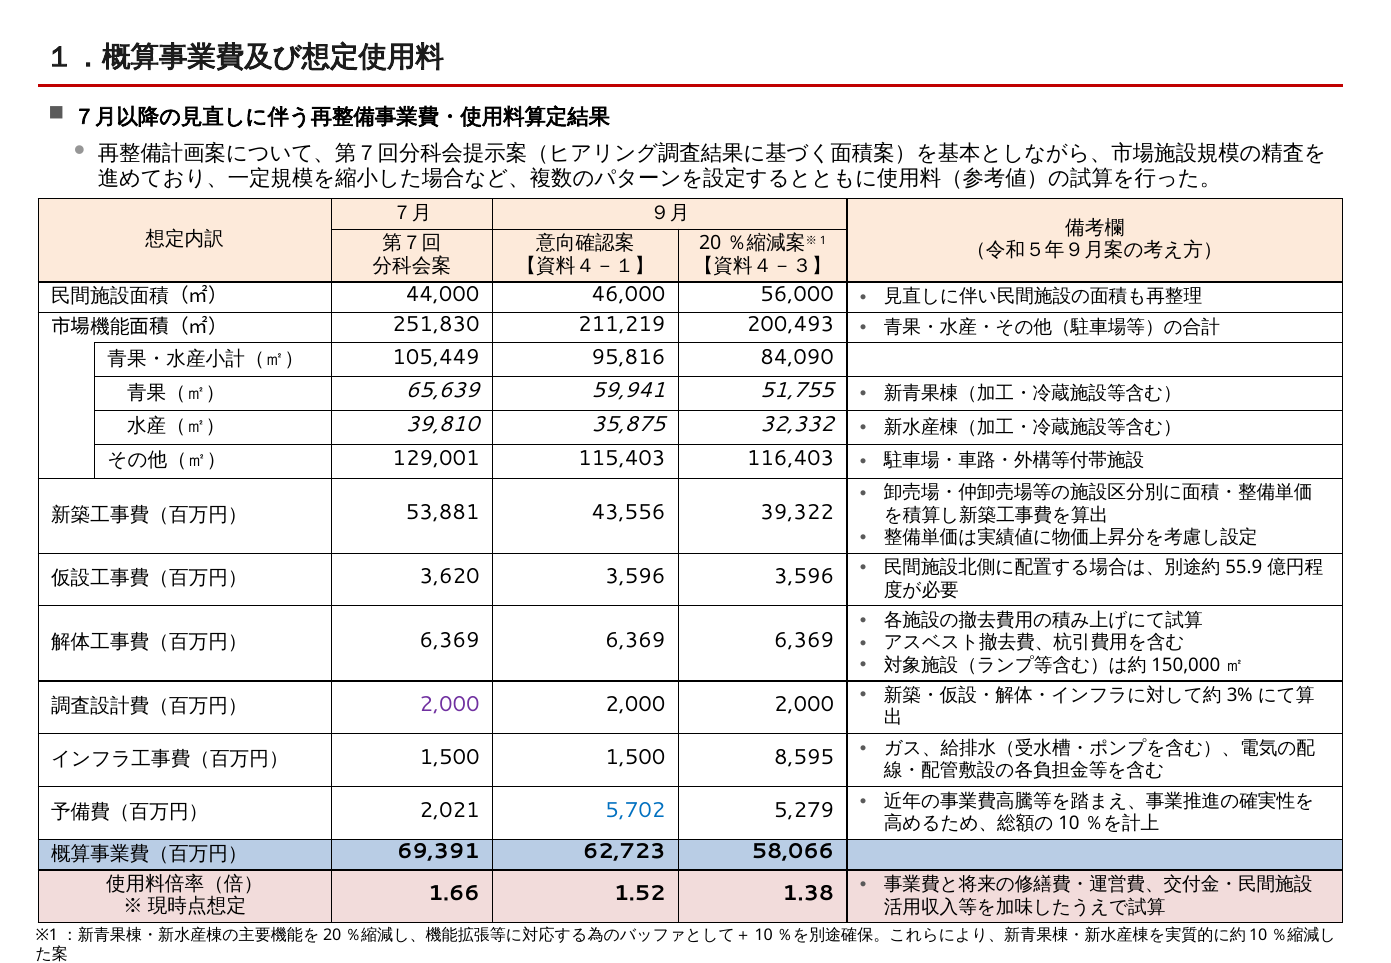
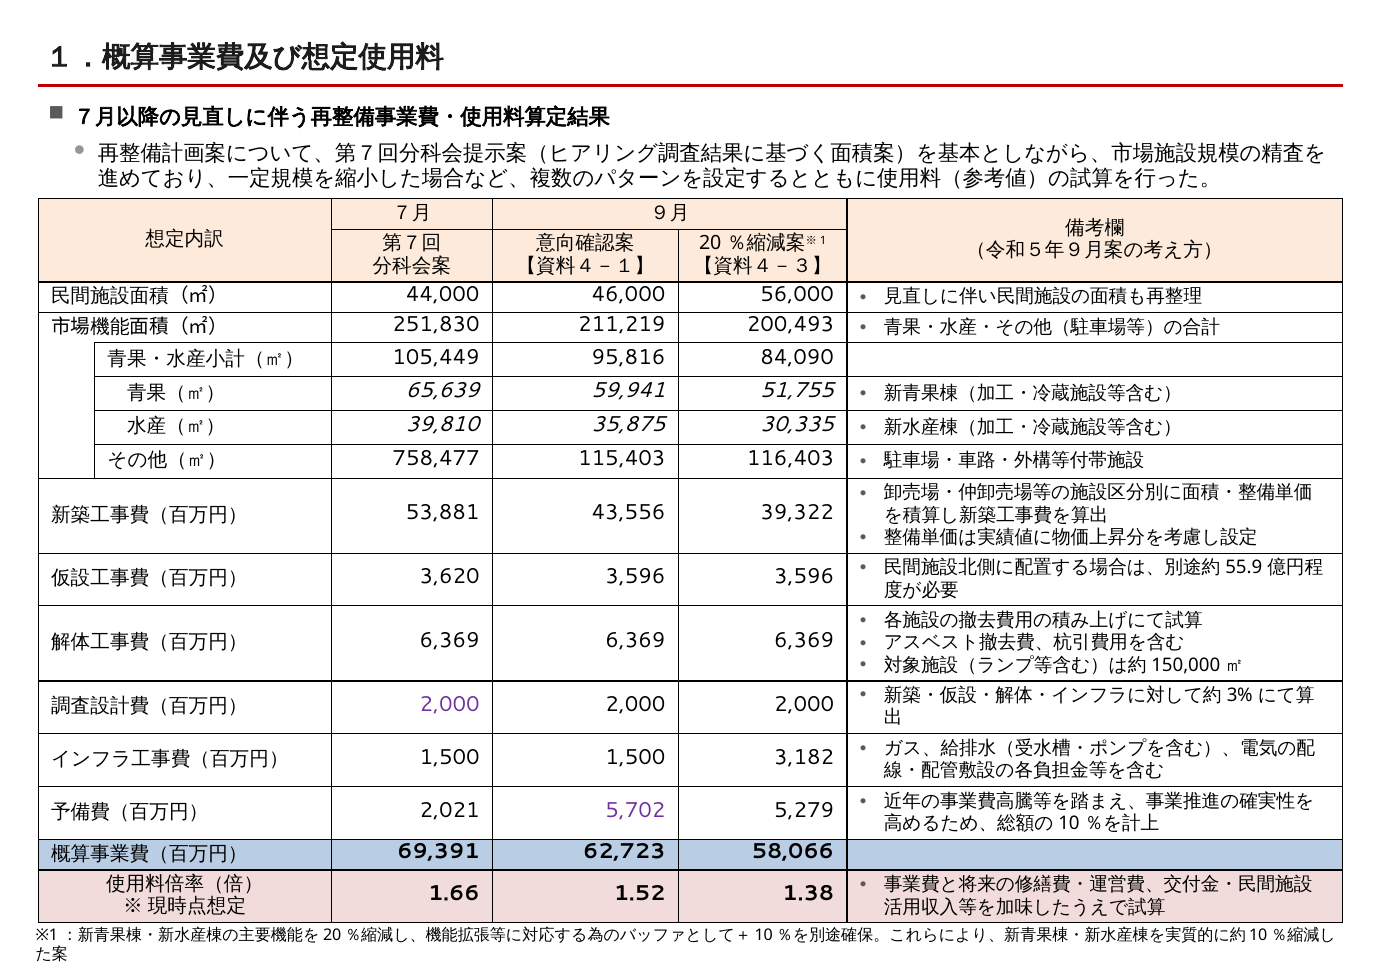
32,332: 32,332 -> 30,335
129,001: 129,001 -> 758,477
8,595: 8,595 -> 3,182
5,702 colour: blue -> purple
